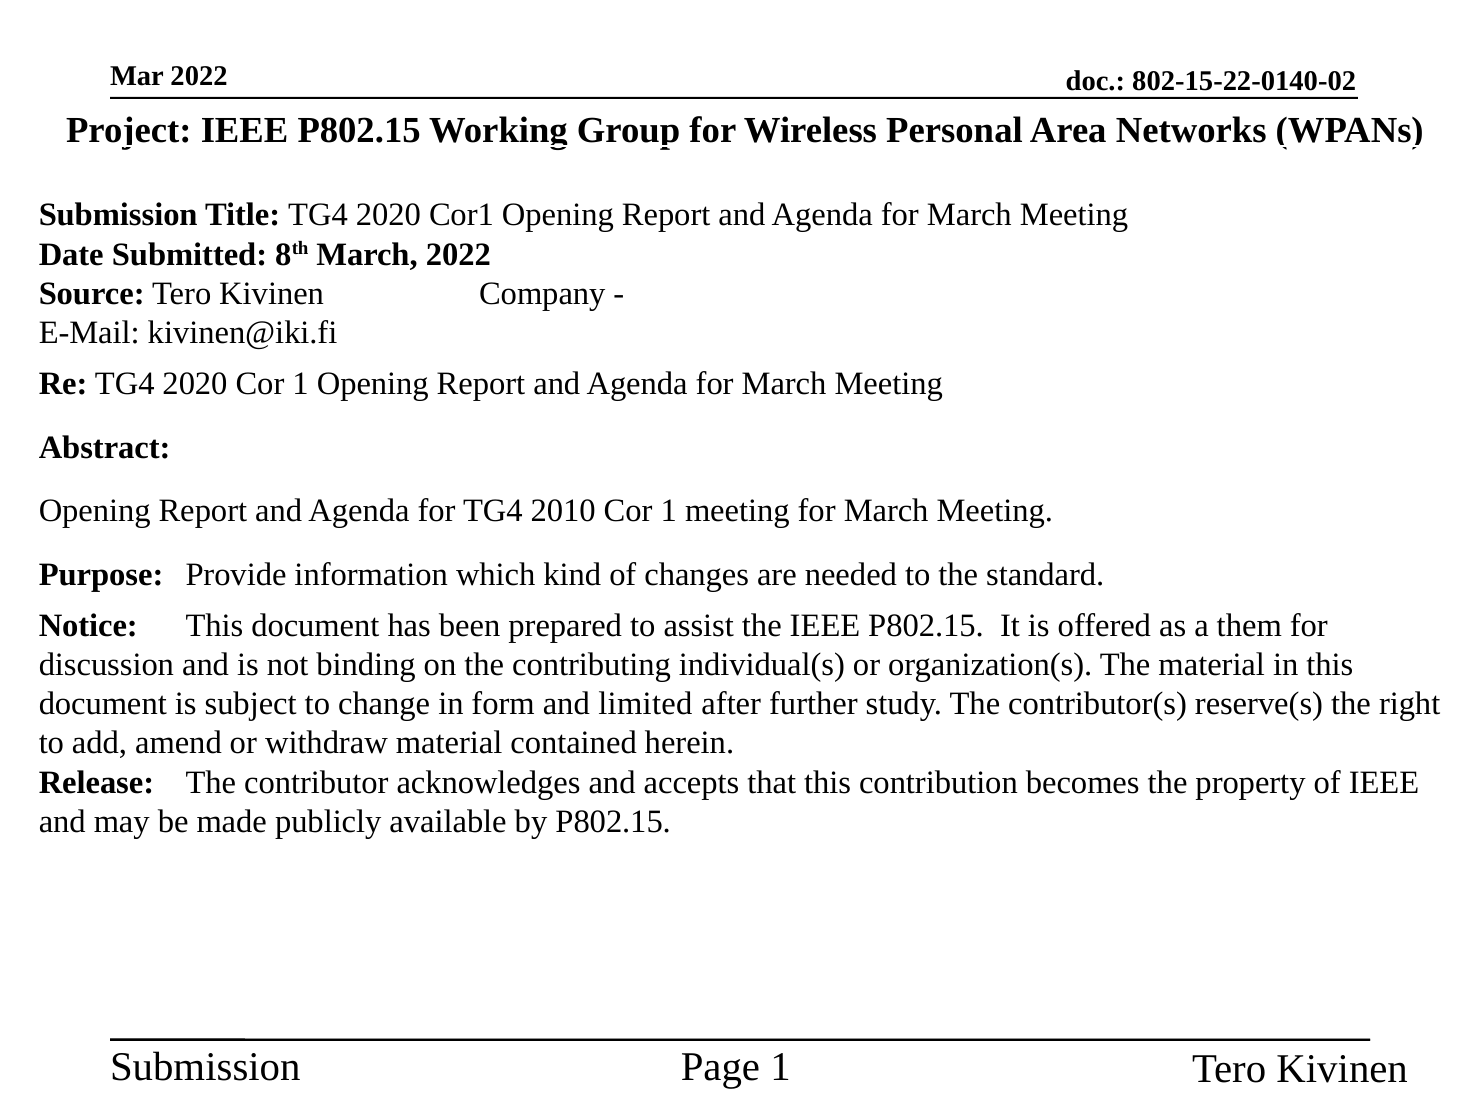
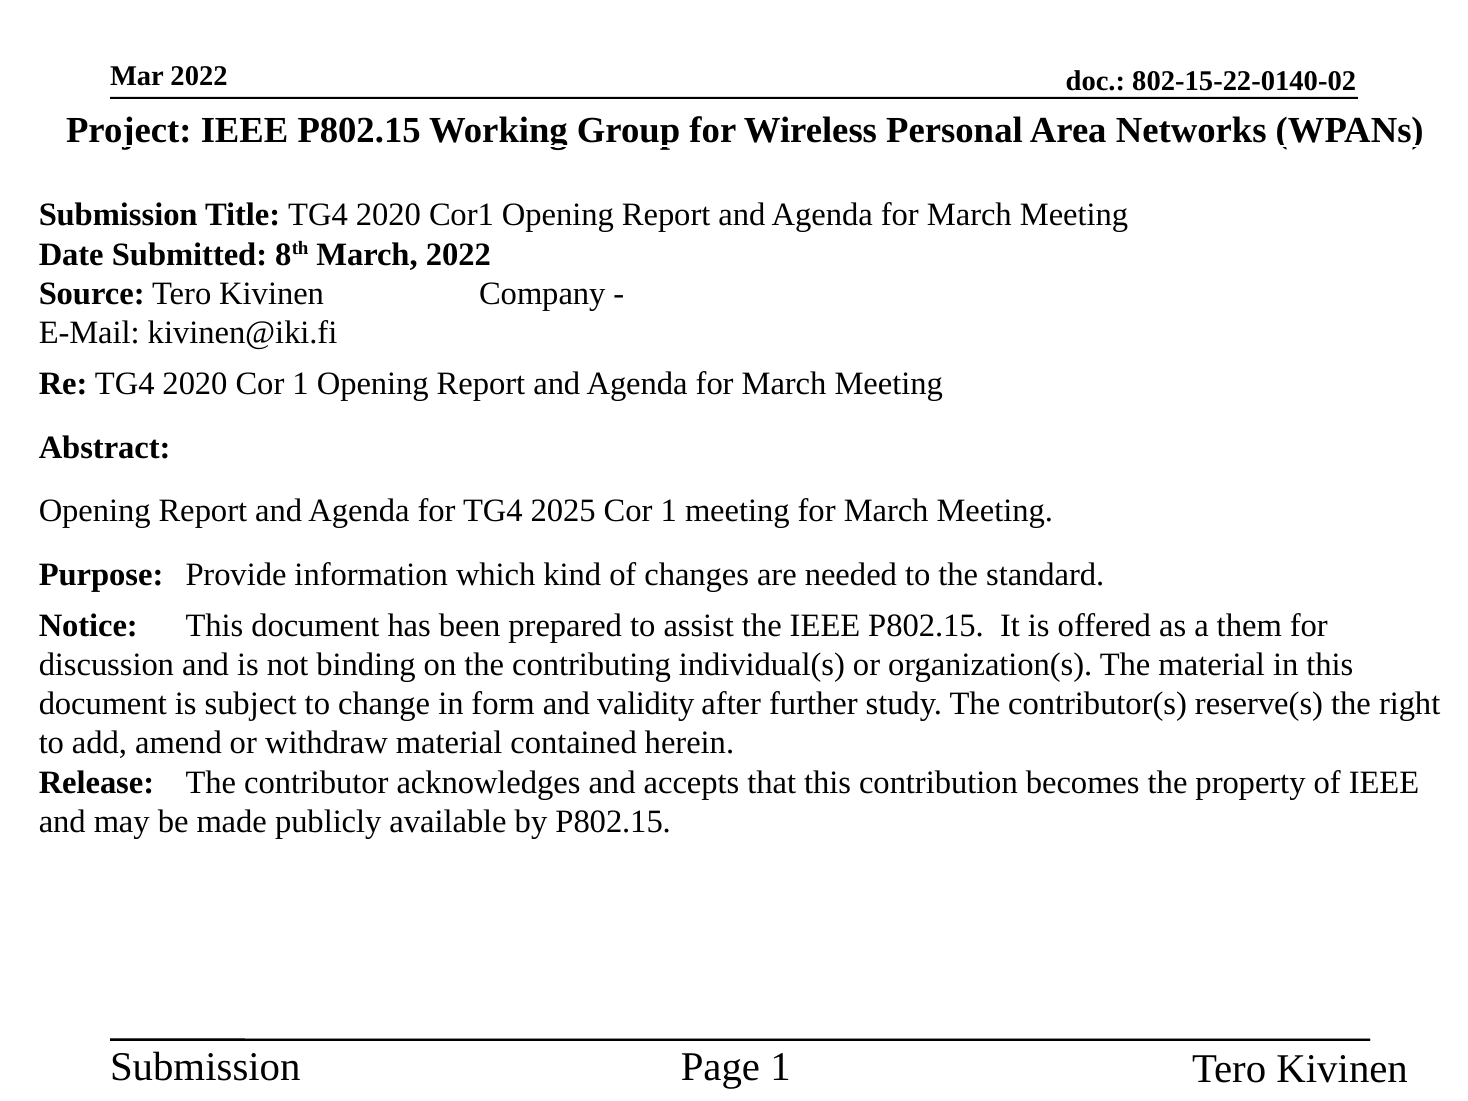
2010: 2010 -> 2025
limited: limited -> validity
